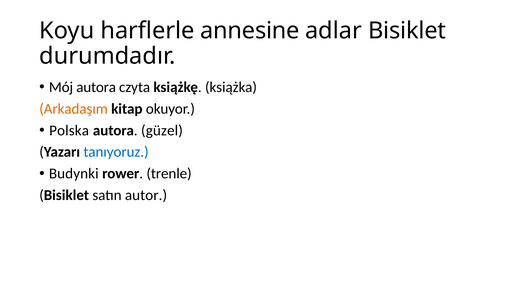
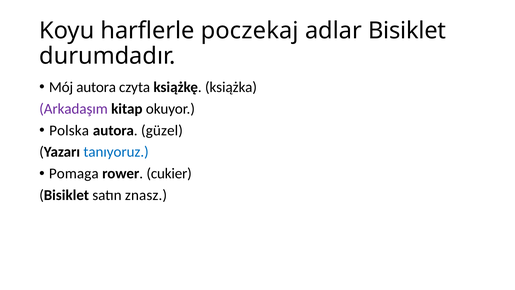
annesine: annesine -> poczekaj
Arkadaşım colour: orange -> purple
Budynki: Budynki -> Pomaga
trenle: trenle -> cukier
autor: autor -> znasz
